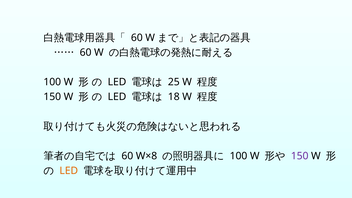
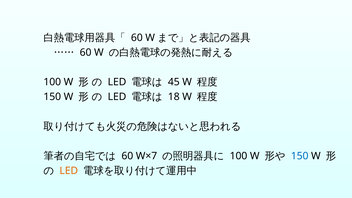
25: 25 -> 45
W×8: W×8 -> W×7
150 at (300, 156) colour: purple -> blue
